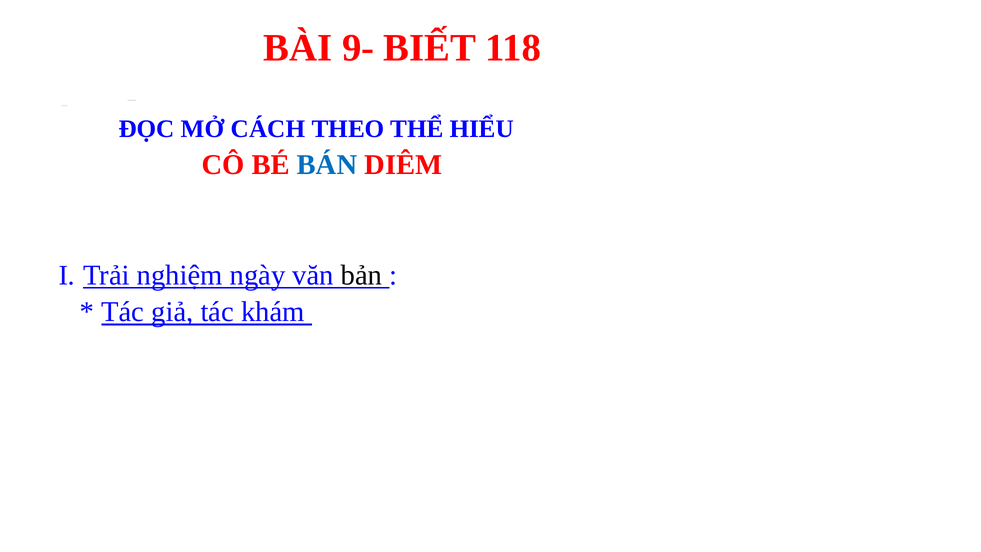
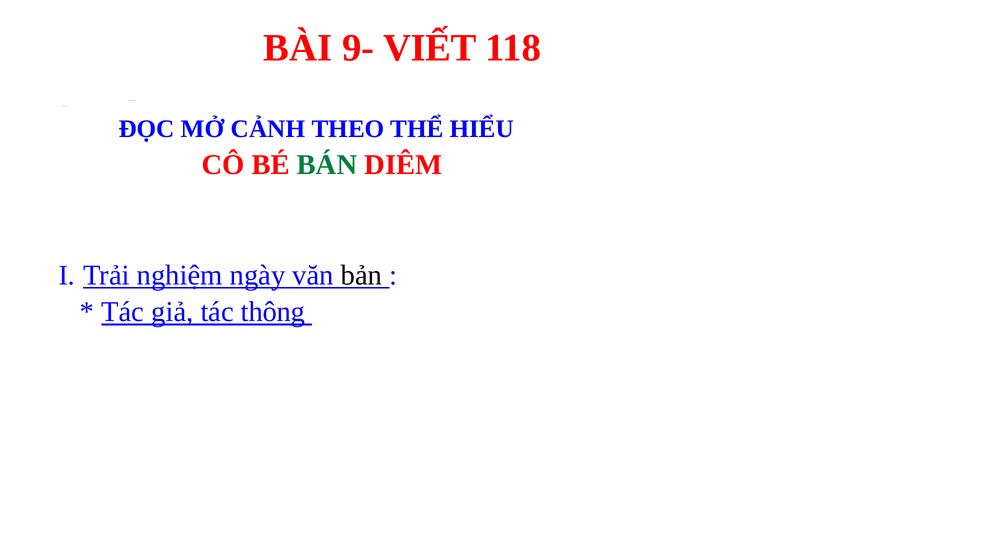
BIẾT: BIẾT -> VIẾT
CÁCH: CÁCH -> CẢNH
BÁN at (327, 165) colour: blue -> green
khám: khám -> thông
